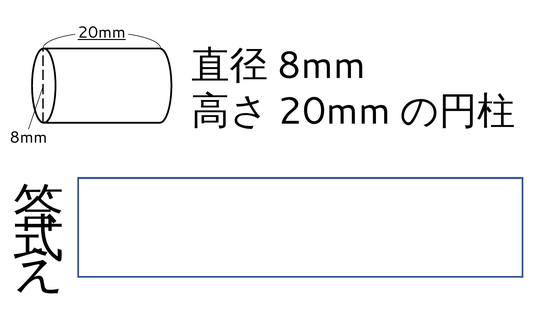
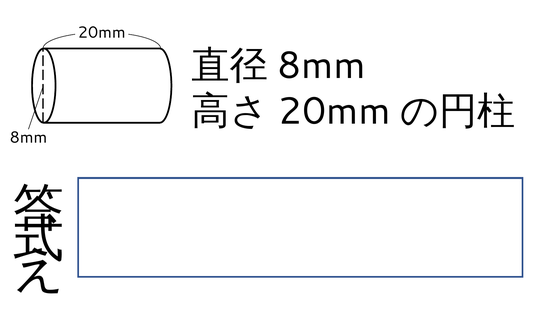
20mm underline: present -> none
